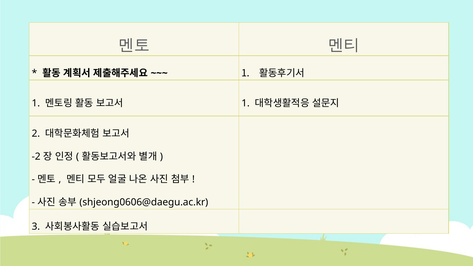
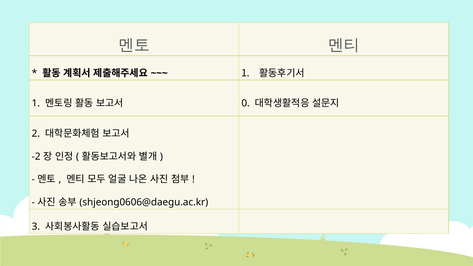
1 at (246, 103): 1 -> 0
